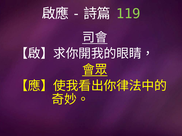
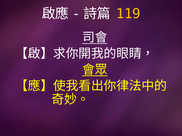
119 colour: light green -> yellow
